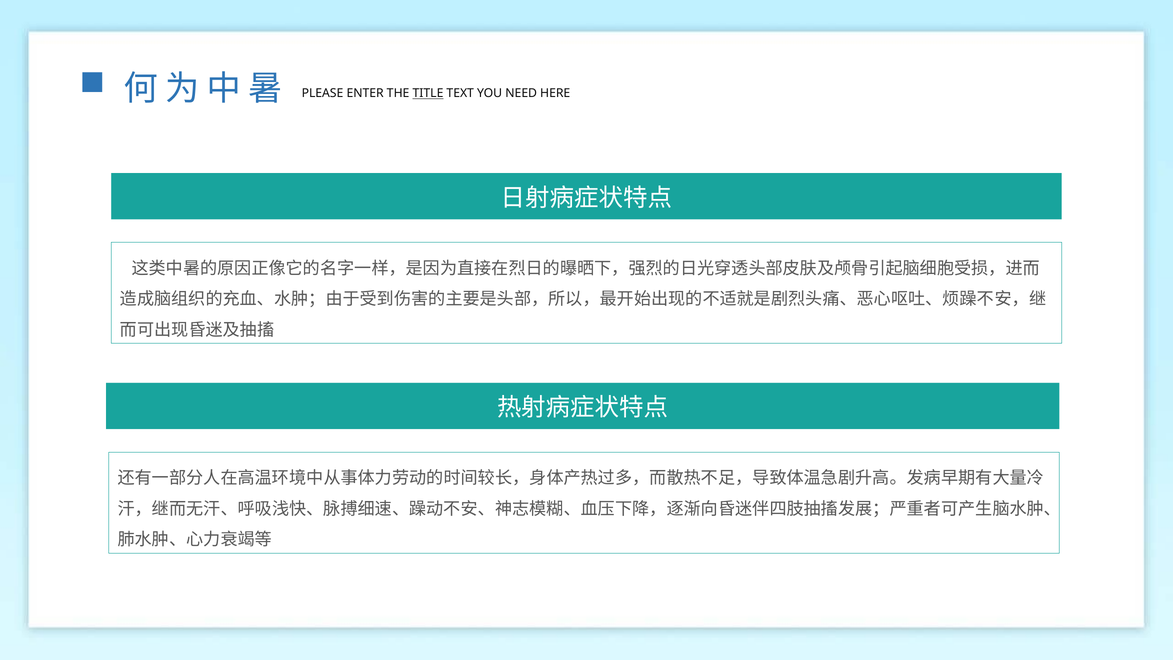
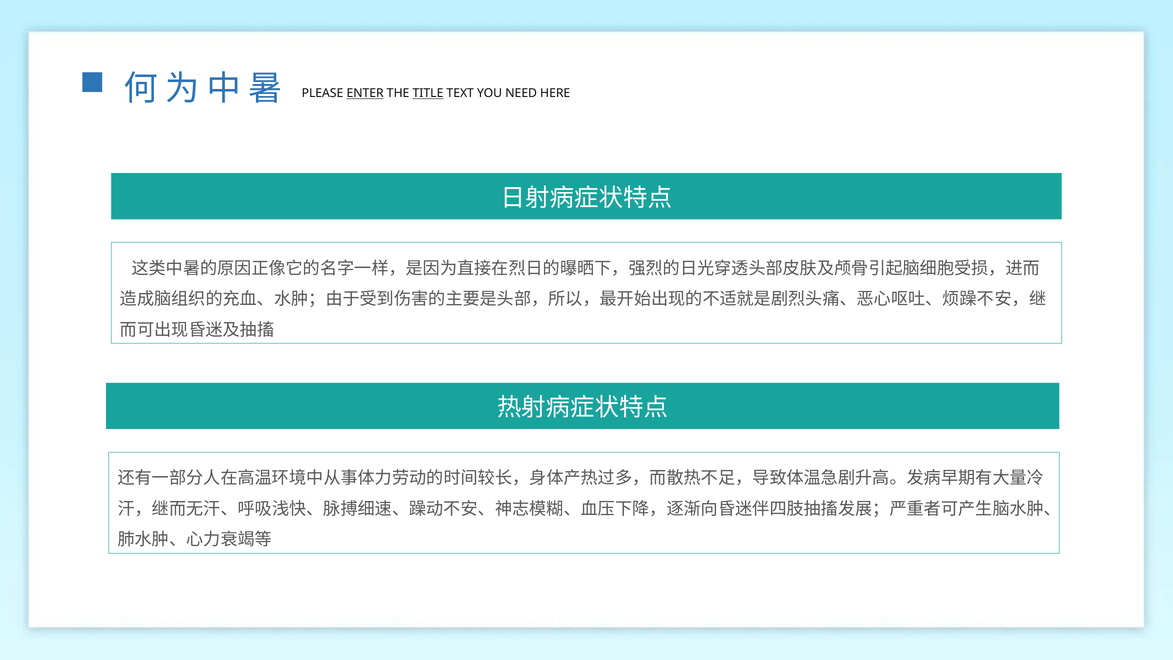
ENTER underline: none -> present
